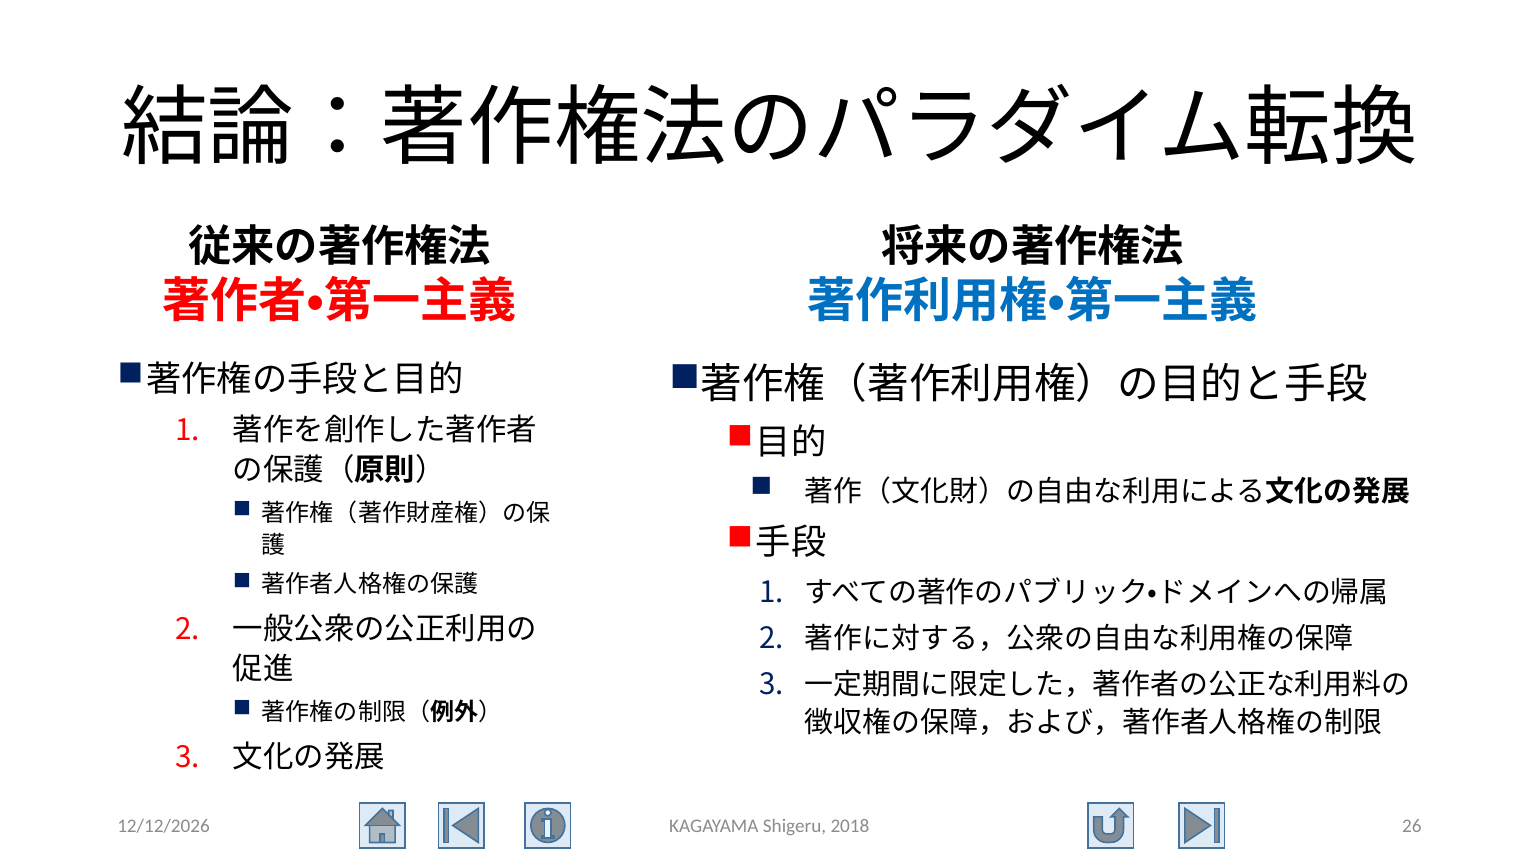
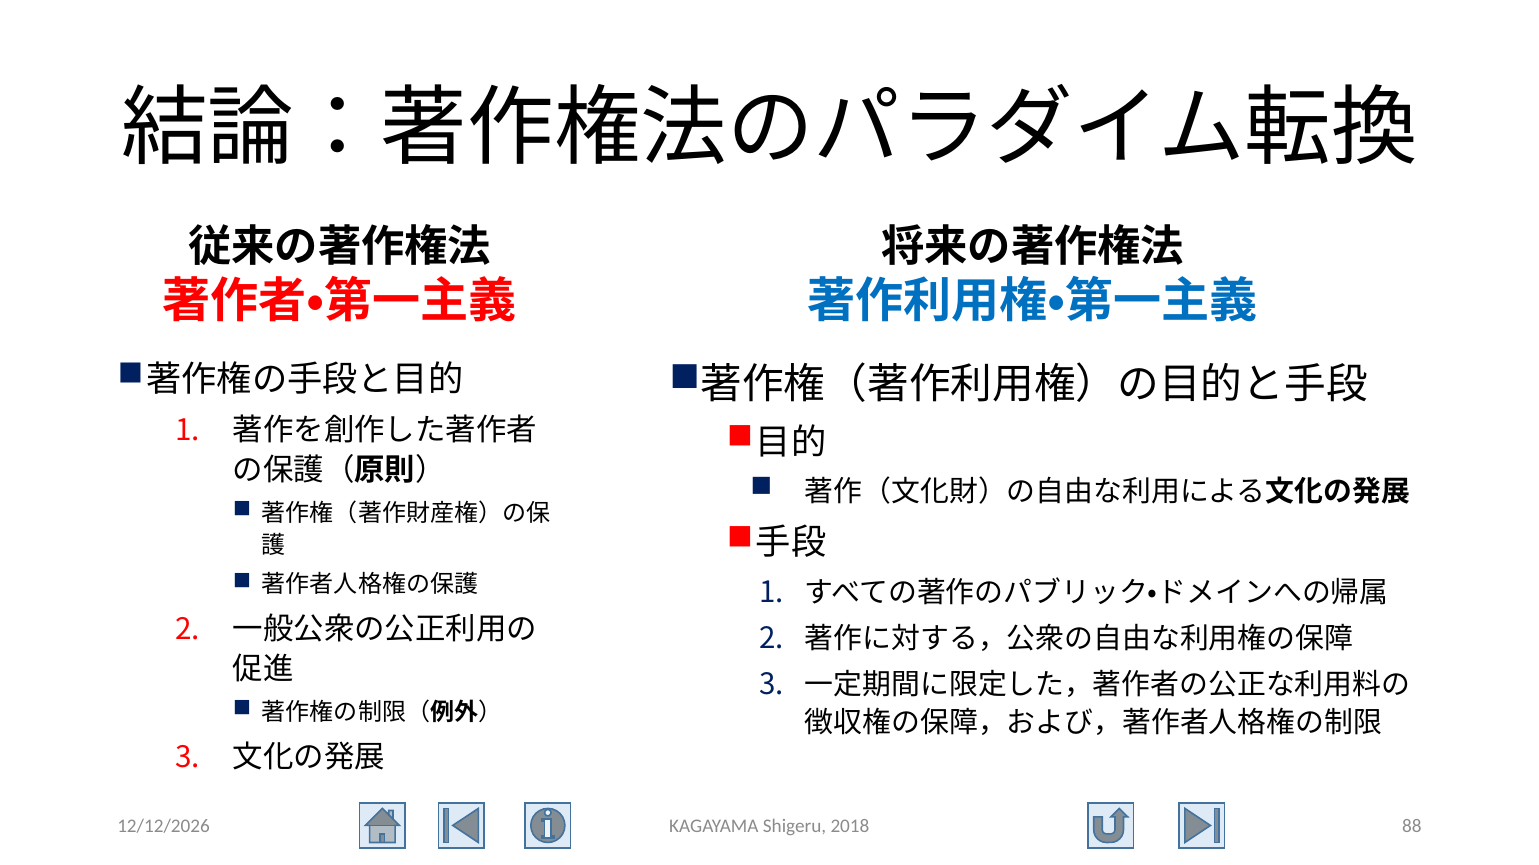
26: 26 -> 88
